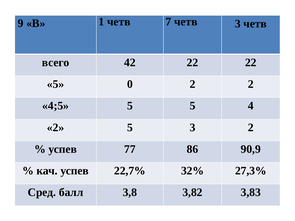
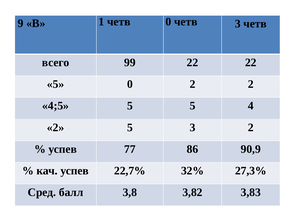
четв 7: 7 -> 0
42: 42 -> 99
